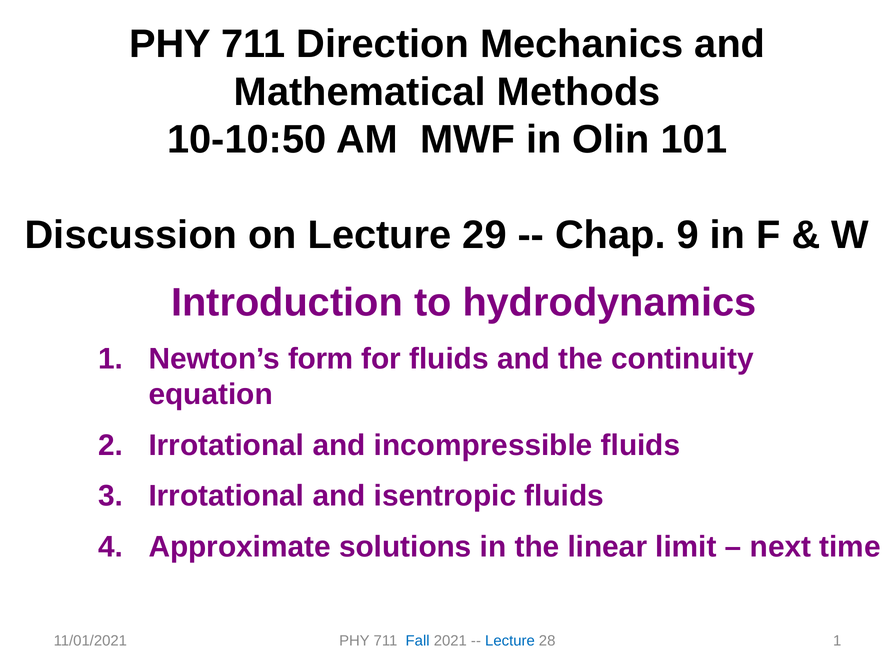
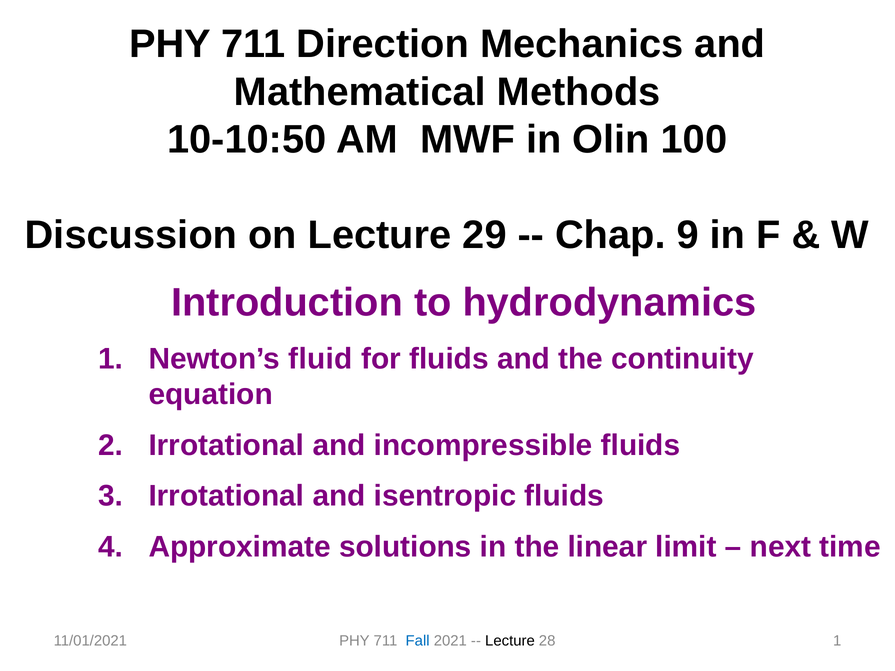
101: 101 -> 100
form: form -> fluid
Lecture at (510, 641) colour: blue -> black
